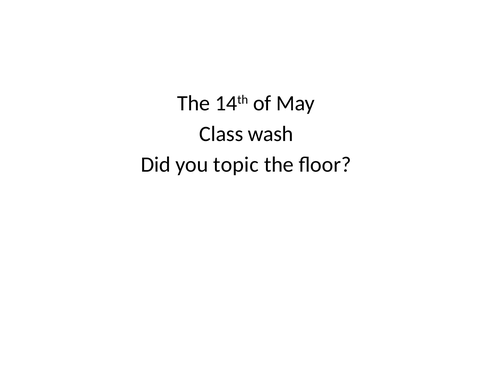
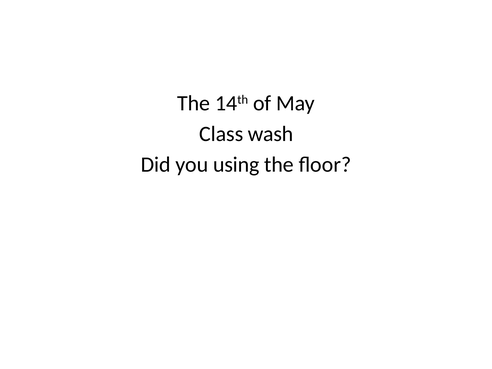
topic: topic -> using
